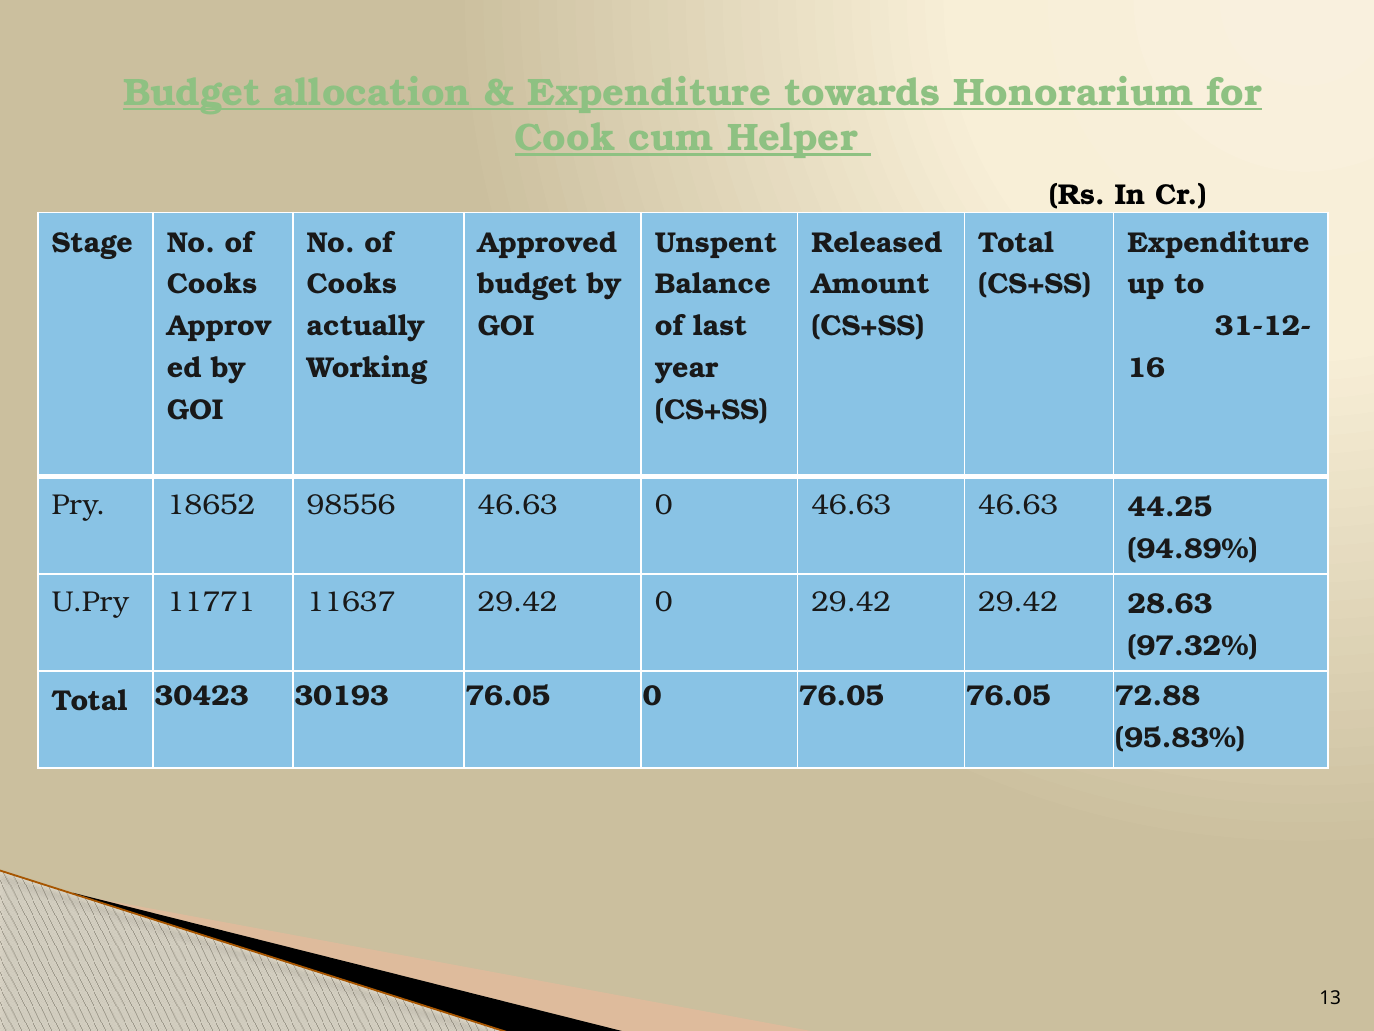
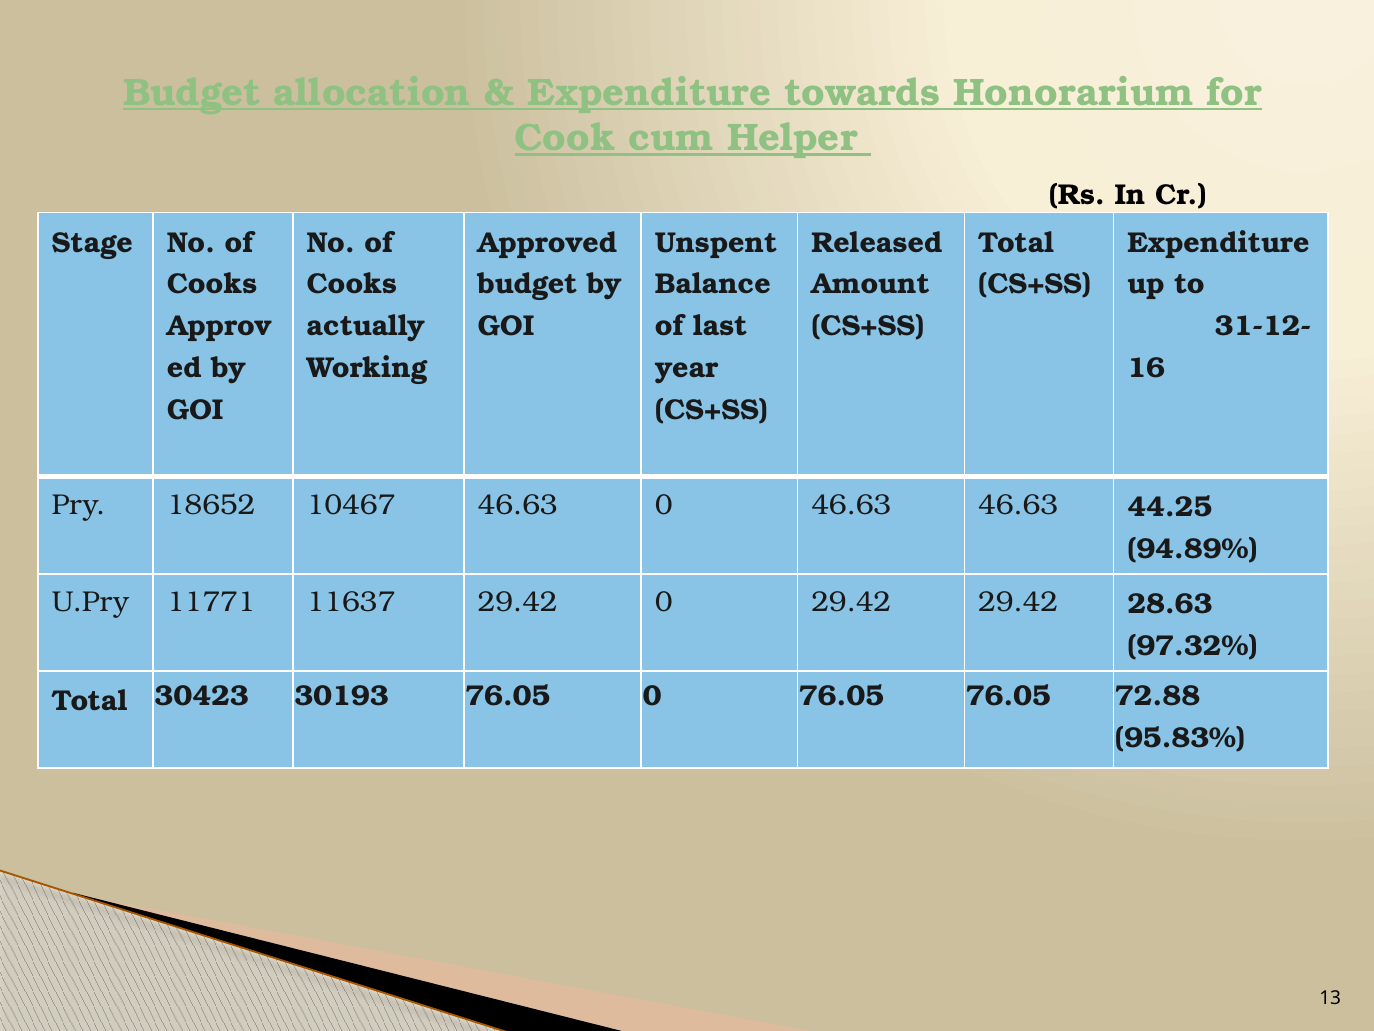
98556: 98556 -> 10467
